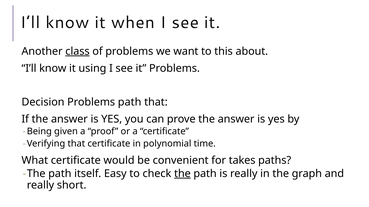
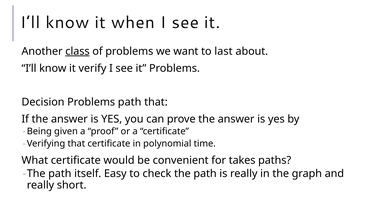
this: this -> last
using: using -> verify
the at (182, 174) underline: present -> none
